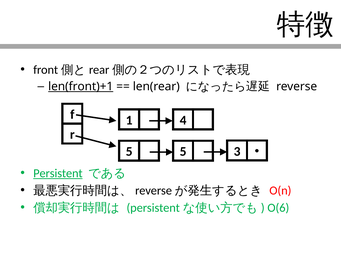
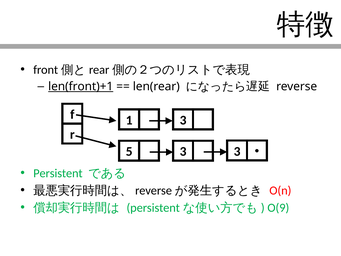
1 4: 4 -> 3
5 5: 5 -> 3
Persistent underline: present -> none
O(6: O(6 -> O(9
